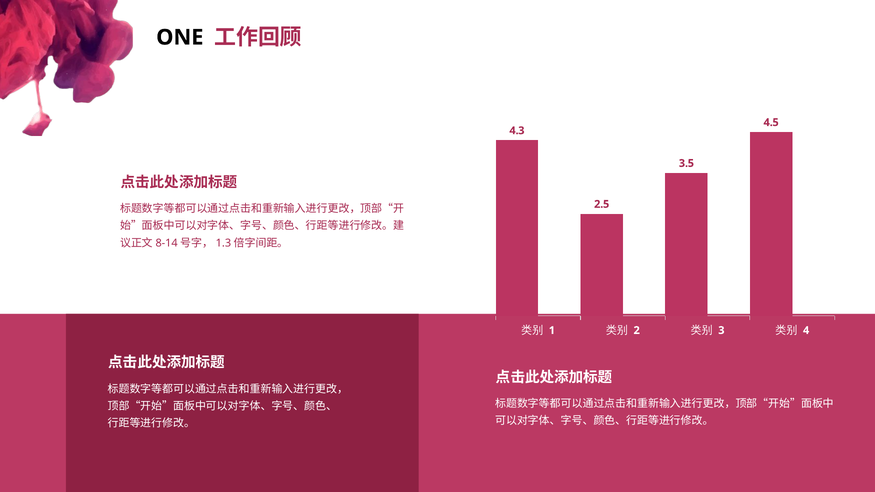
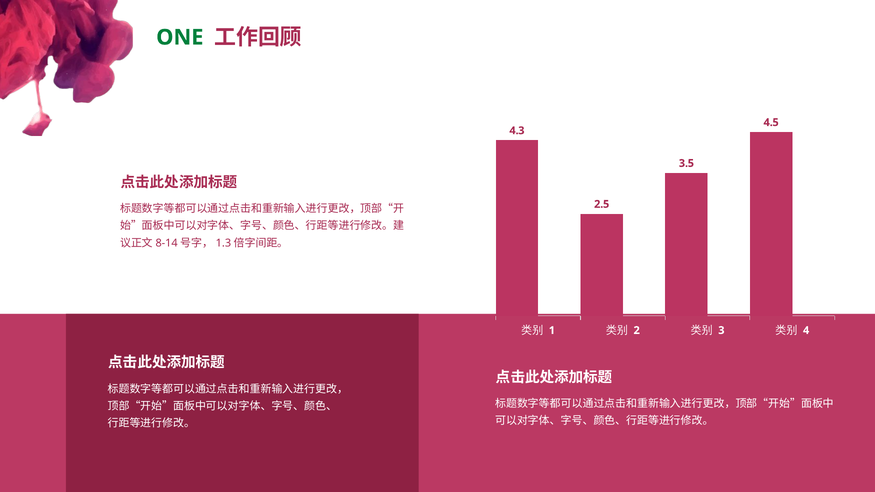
ONE colour: black -> green
